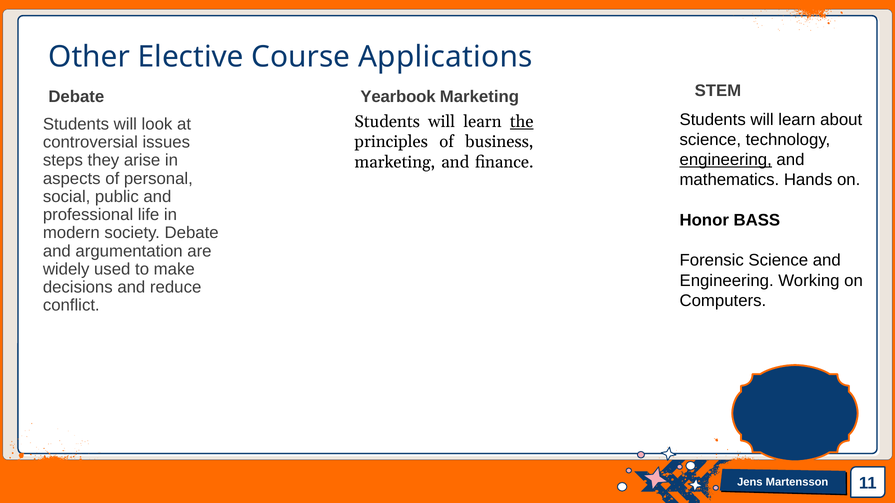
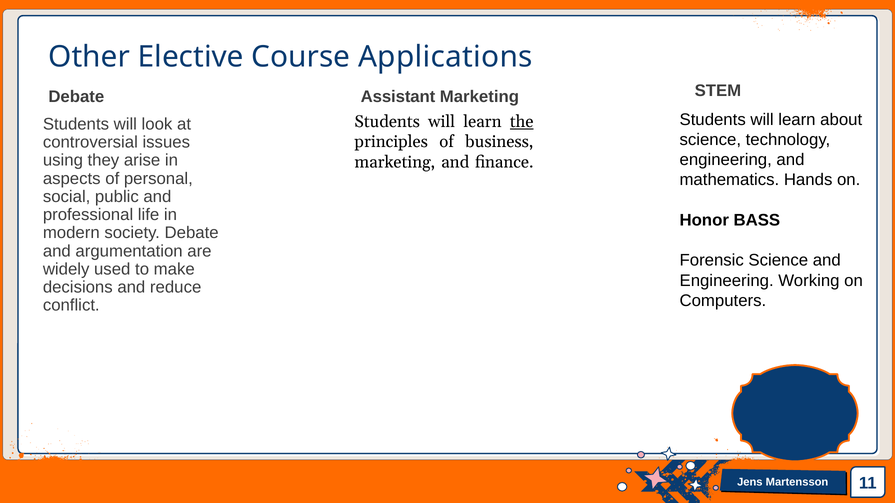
Yearbook: Yearbook -> Assistant
engineering at (726, 160) underline: present -> none
steps: steps -> using
